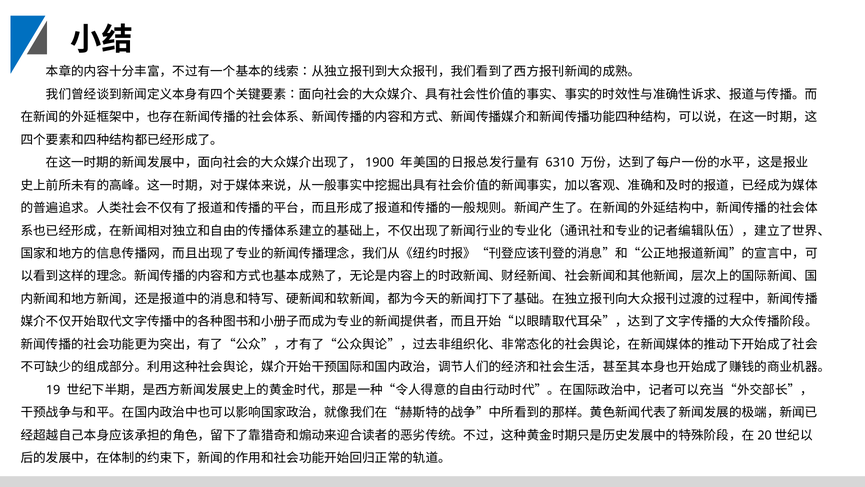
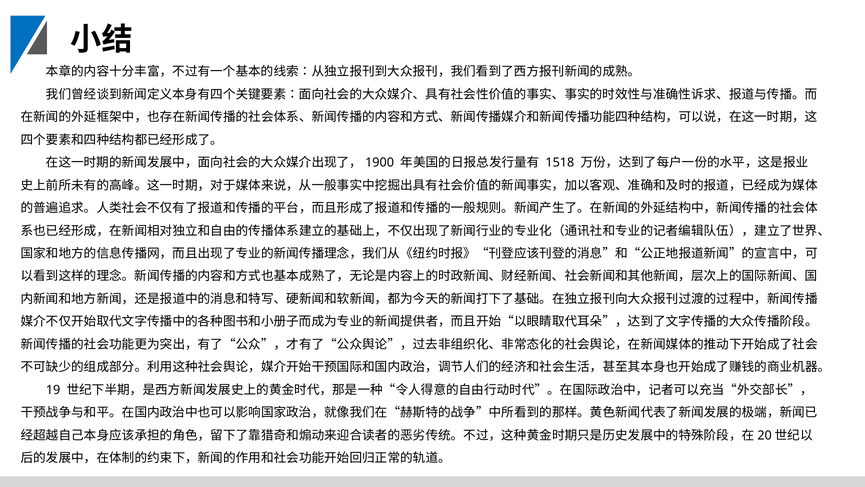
6310: 6310 -> 1518
